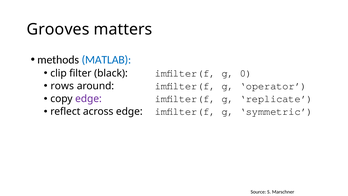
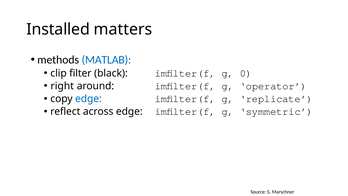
Grooves: Grooves -> Installed
rows: rows -> right
edge at (88, 99) colour: purple -> blue
